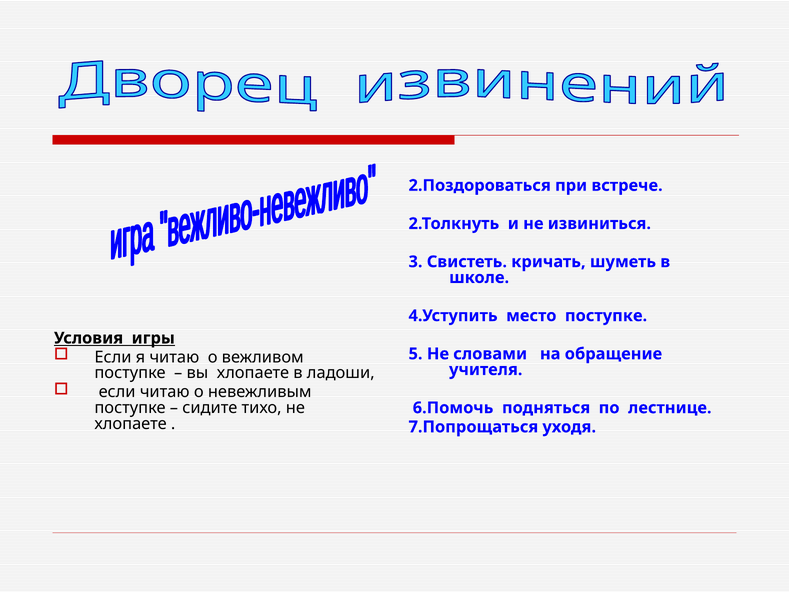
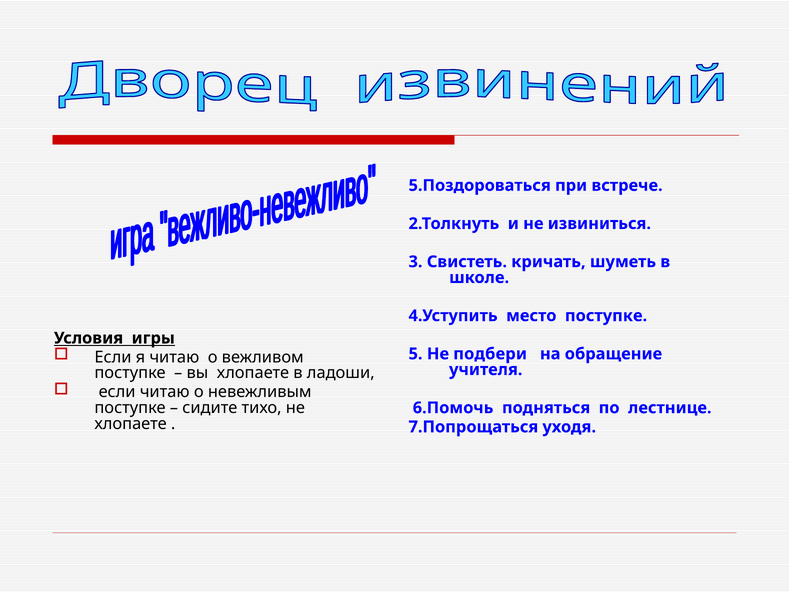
2.Поздороваться: 2.Поздороваться -> 5.Поздороваться
словами: словами -> подбери
